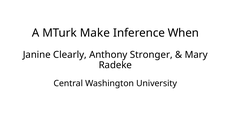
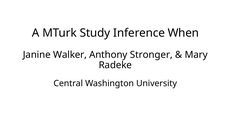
Make: Make -> Study
Clearly: Clearly -> Walker
